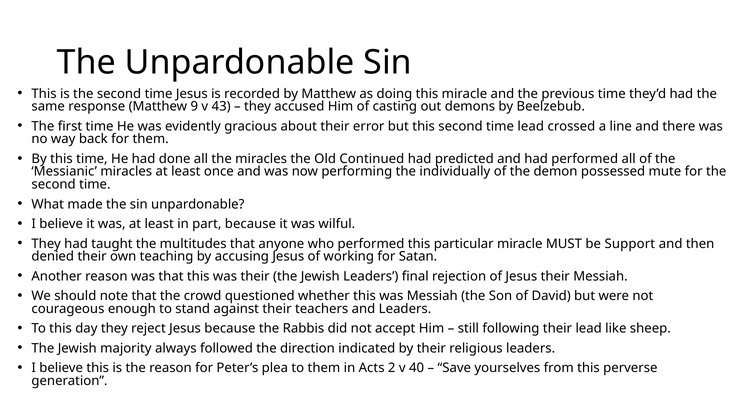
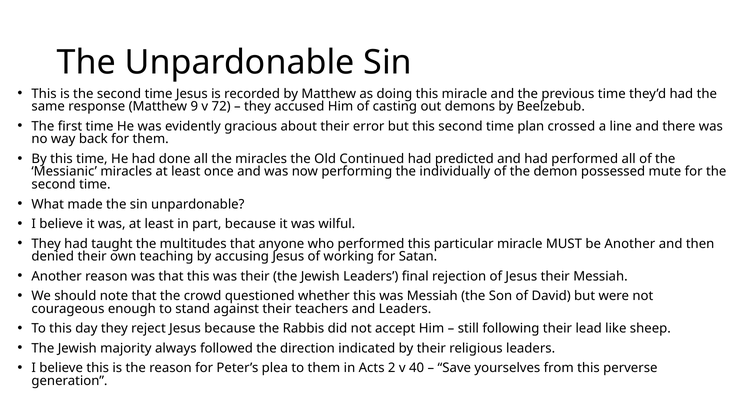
43: 43 -> 72
time lead: lead -> plan
be Support: Support -> Another
